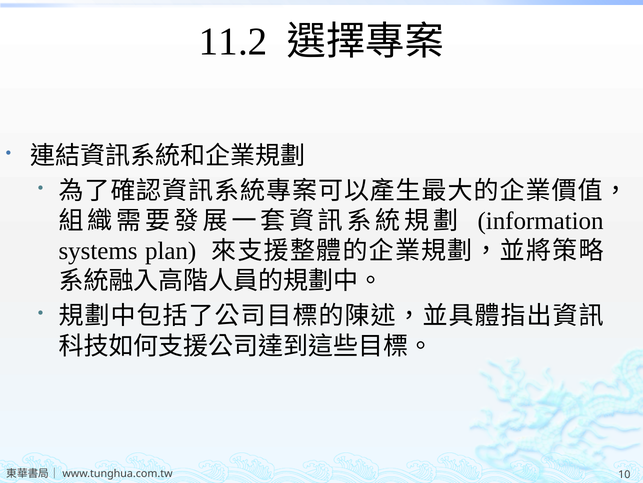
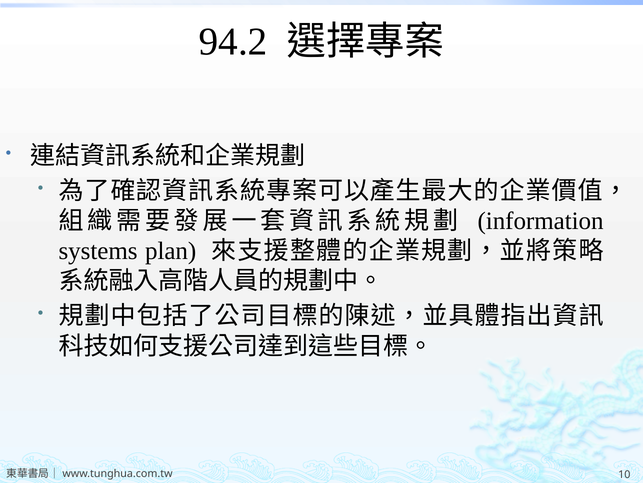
11.2: 11.2 -> 94.2
